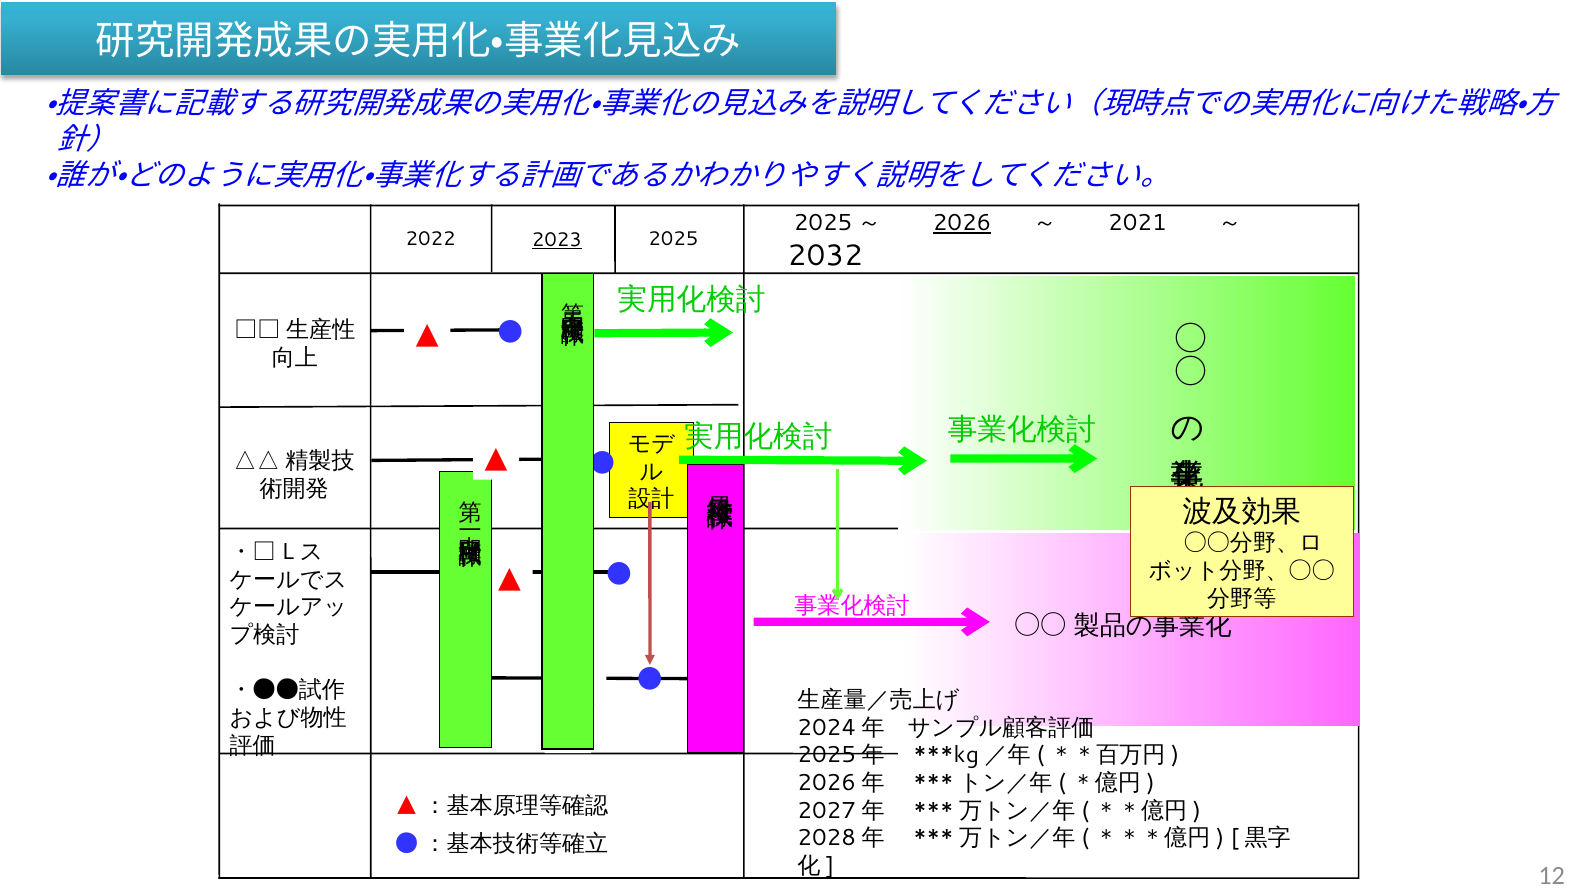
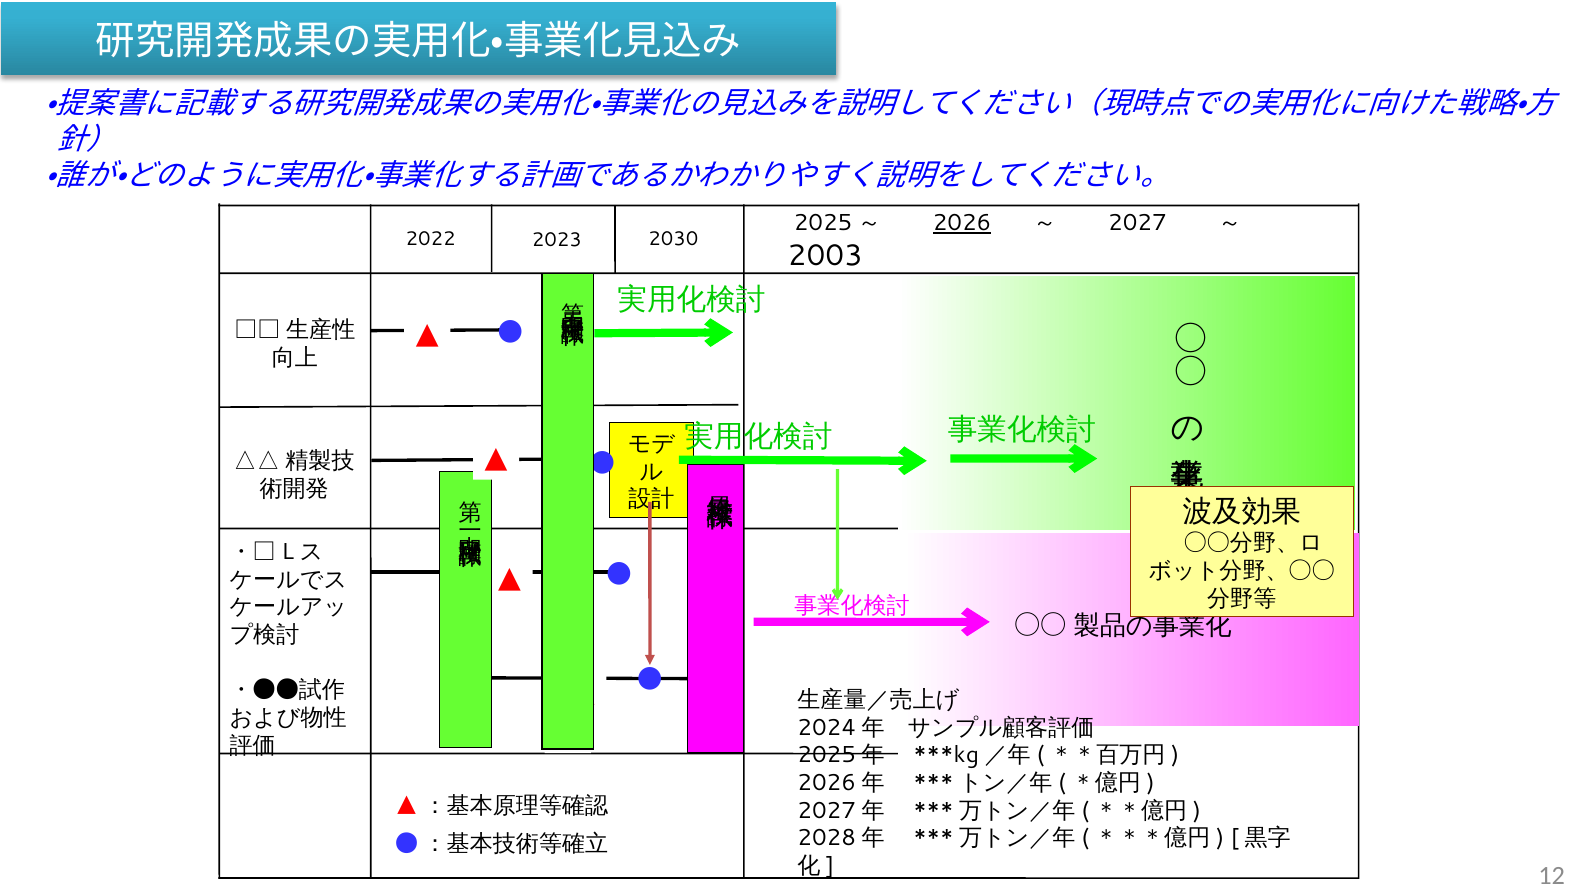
2021: 2021 -> 2027
2023 underline: present -> none
2025: 2025 -> 2030
2032: 2032 -> 2003
